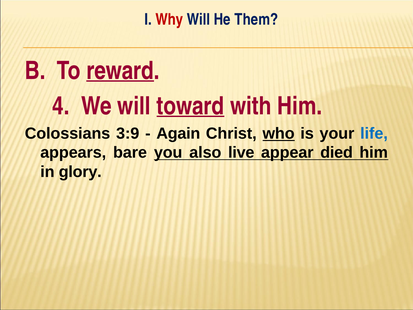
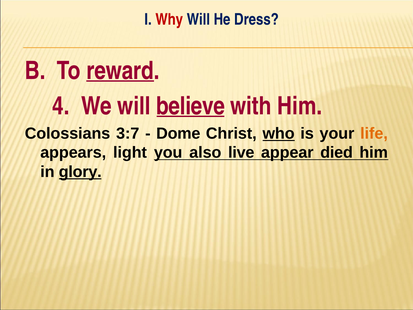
Them: Them -> Dress
toward: toward -> believe
3:9: 3:9 -> 3:7
Again: Again -> Dome
life colour: blue -> orange
bare: bare -> light
glory underline: none -> present
